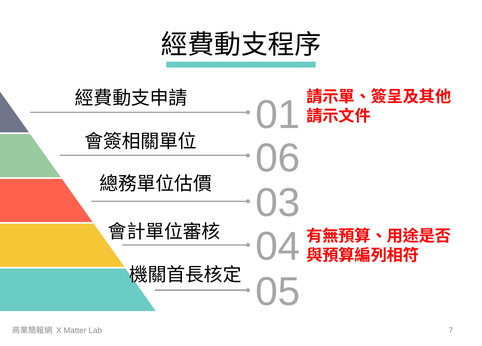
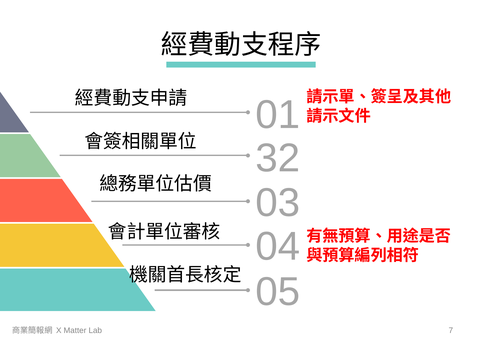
06: 06 -> 32
